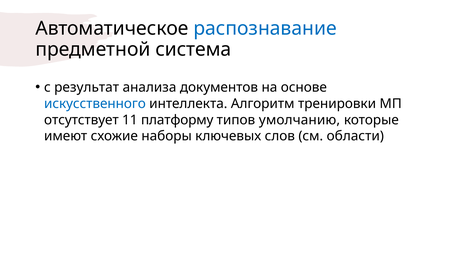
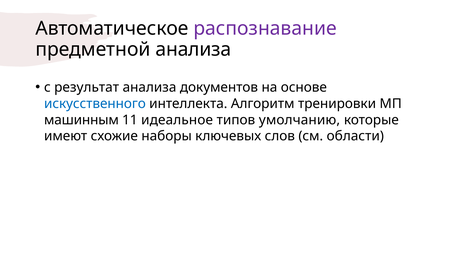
распознавание colour: blue -> purple
предметной система: система -> анализа
отсутствует: отсутствует -> машинным
платформу: платформу -> идеальное
